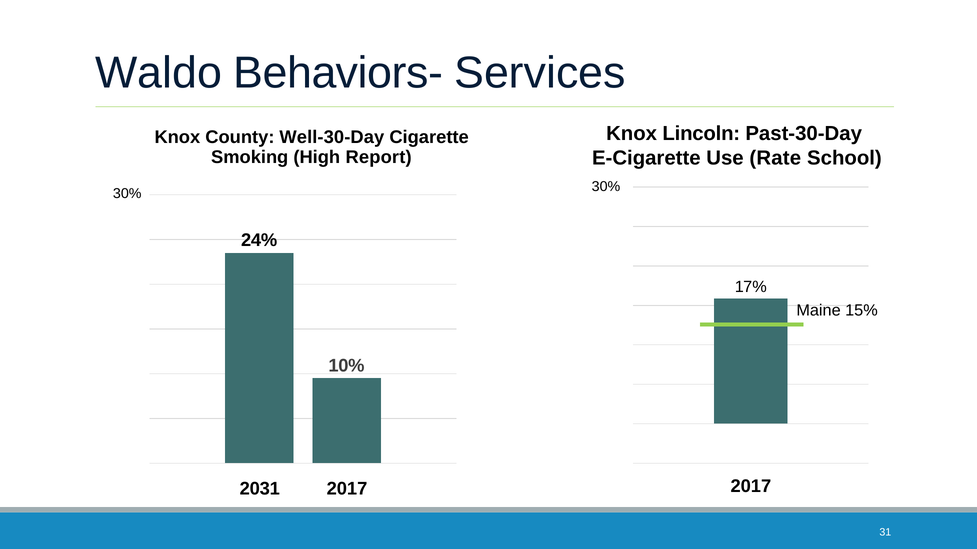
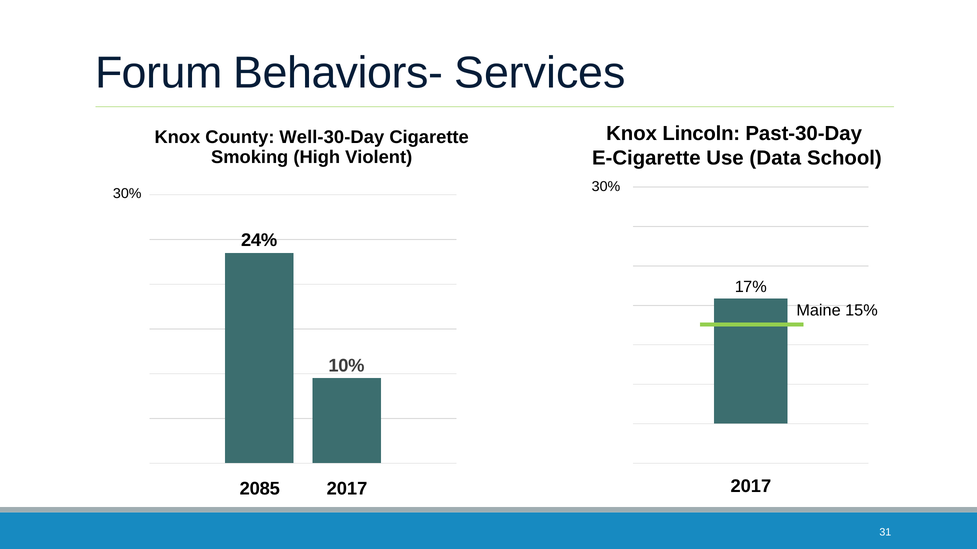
Waldo: Waldo -> Forum
Rate: Rate -> Data
Report: Report -> Violent
2031: 2031 -> 2085
